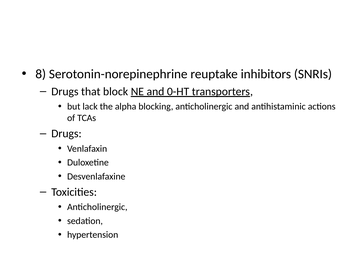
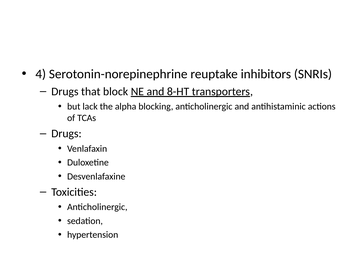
8: 8 -> 4
0-HT: 0-HT -> 8-HT
